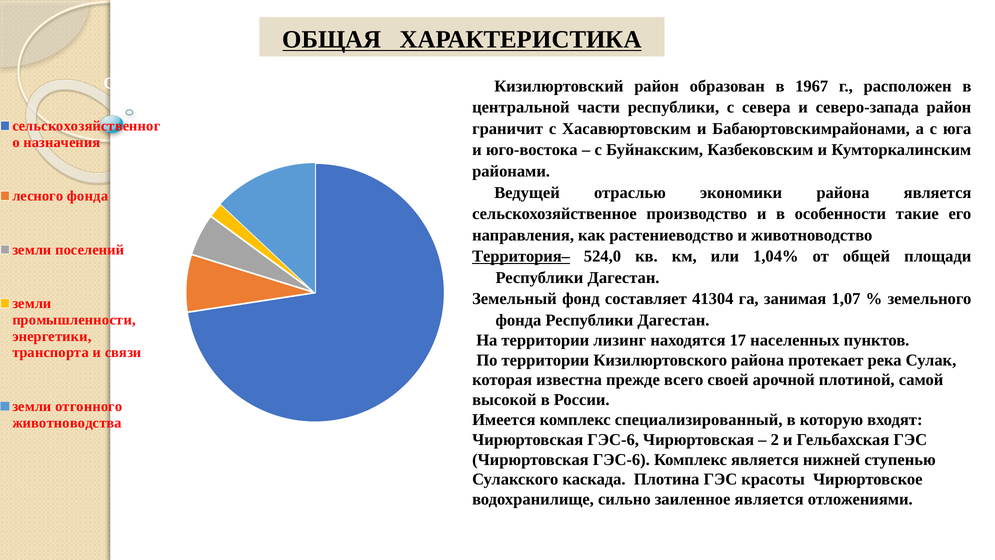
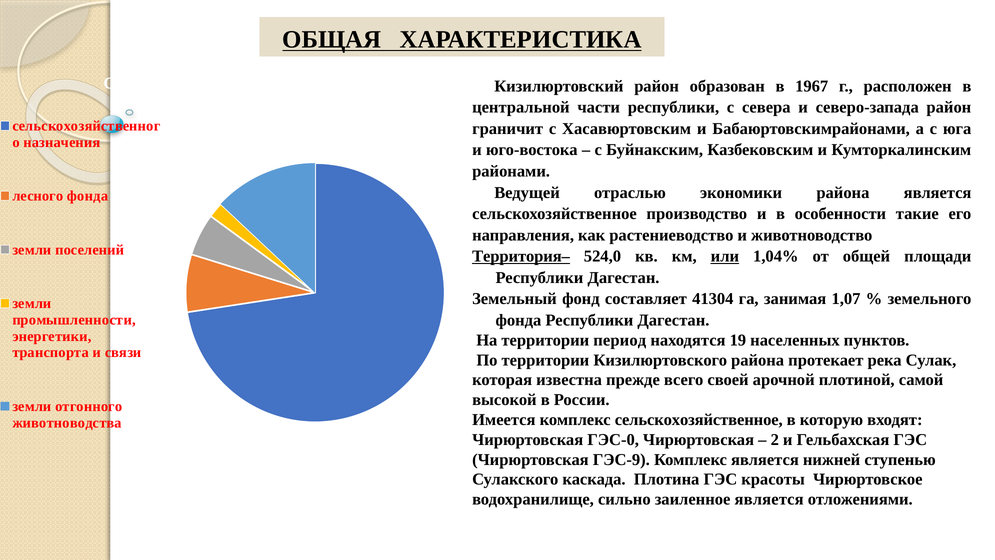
или underline: none -> present
лизинг: лизинг -> период
17: 17 -> 19
комплекс специализированный: специализированный -> сельскохозяйственное
ГЭС-6 at (613, 439): ГЭС-6 -> ГЭС-0
ГЭС-6 at (621, 459): ГЭС-6 -> ГЭС-9
